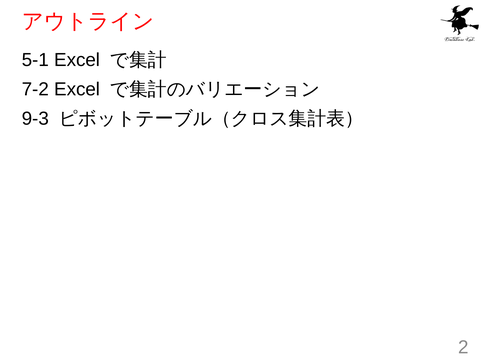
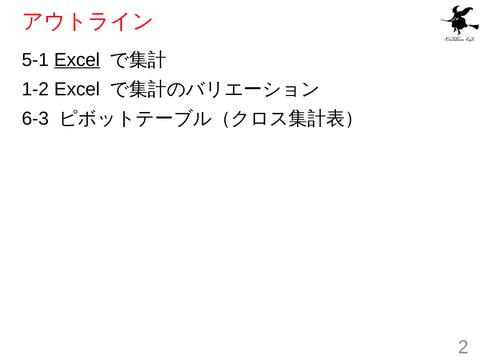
Excel at (77, 60) underline: none -> present
7-2: 7-2 -> 1-2
9-3: 9-3 -> 6-3
